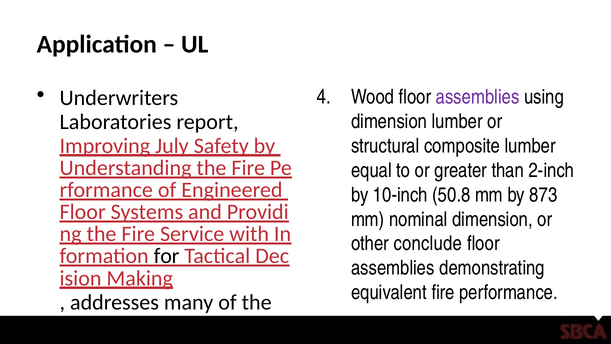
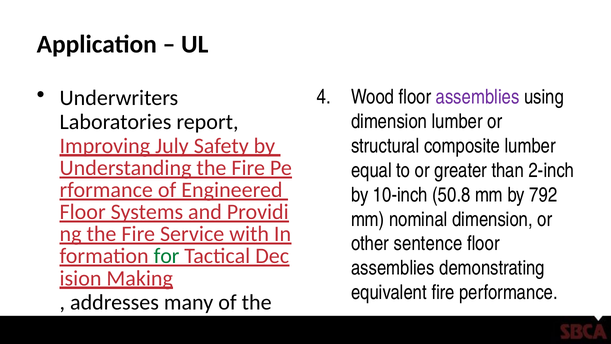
873: 873 -> 792
conclude: conclude -> sentence
for colour: black -> green
